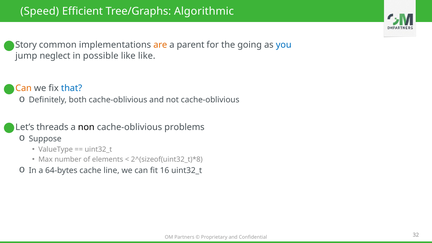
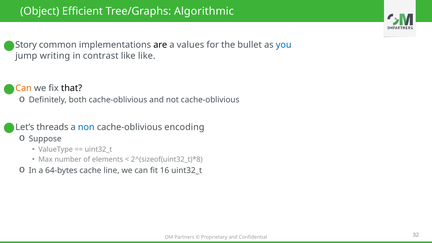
Speed: Speed -> Object
are colour: orange -> black
parent: parent -> values
going: going -> bullet
neglect: neglect -> writing
possible: possible -> contrast
that colour: blue -> black
non colour: black -> blue
problems: problems -> encoding
